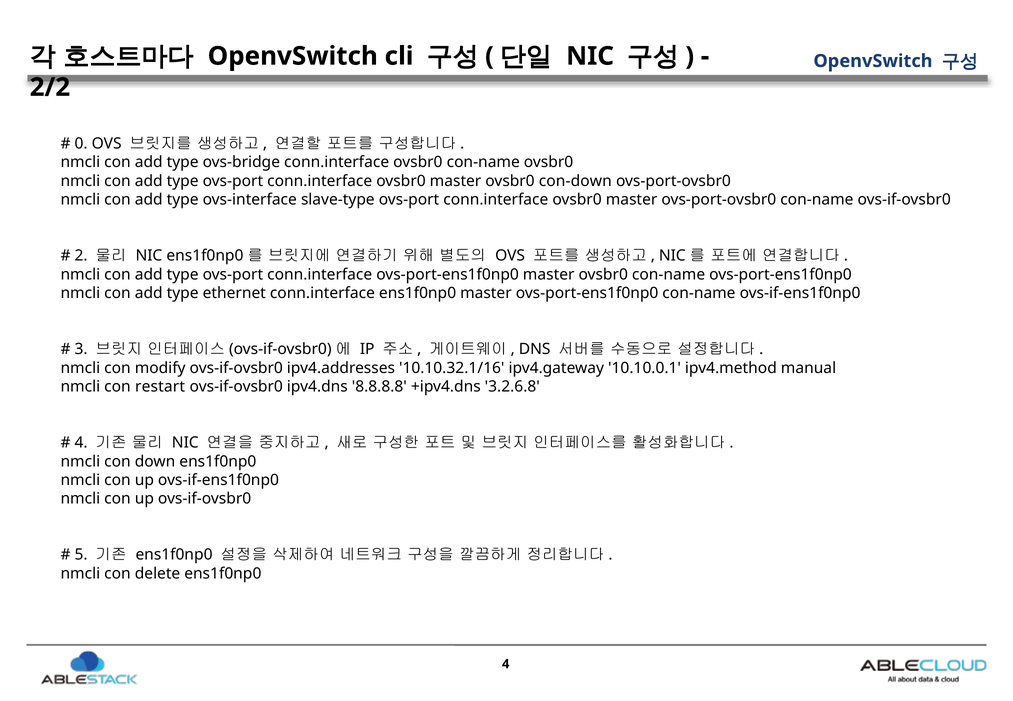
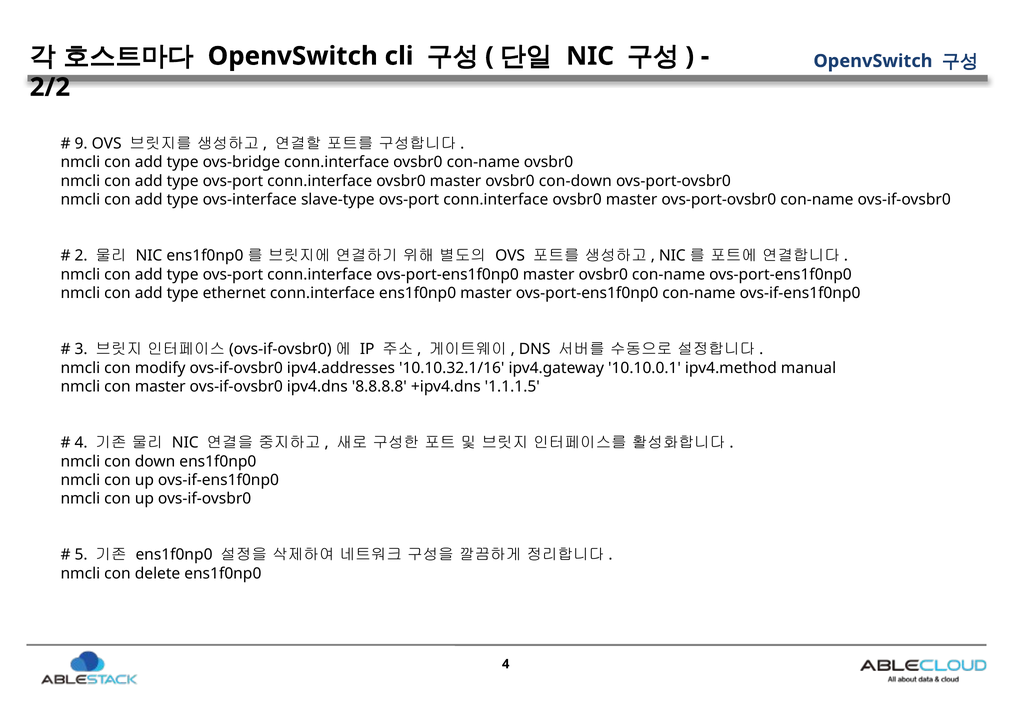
0: 0 -> 9
con restart: restart -> master
3.2.6.8: 3.2.6.8 -> 1.1.1.5
